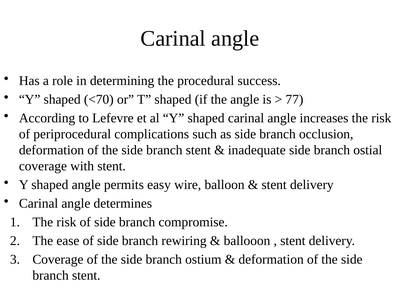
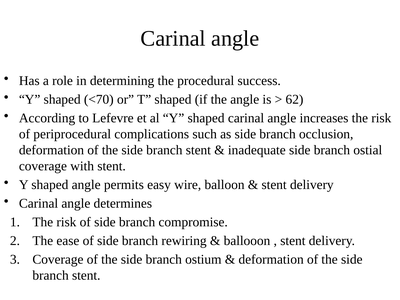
77: 77 -> 62
